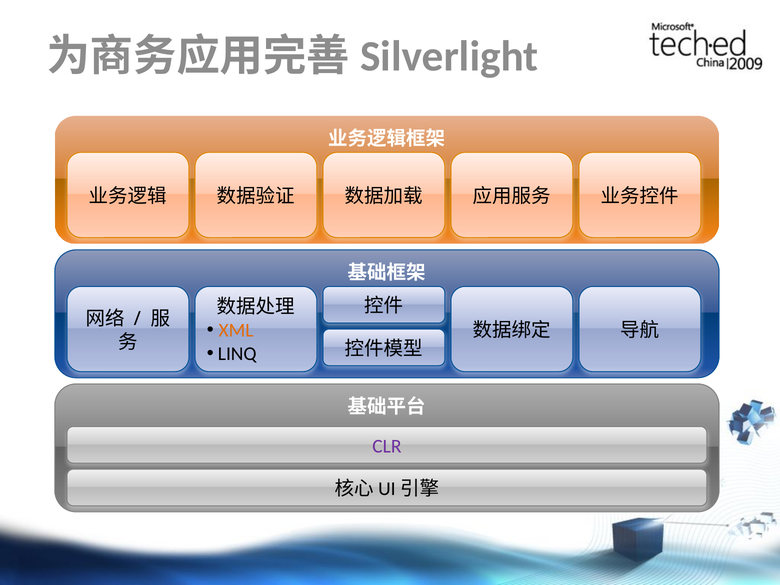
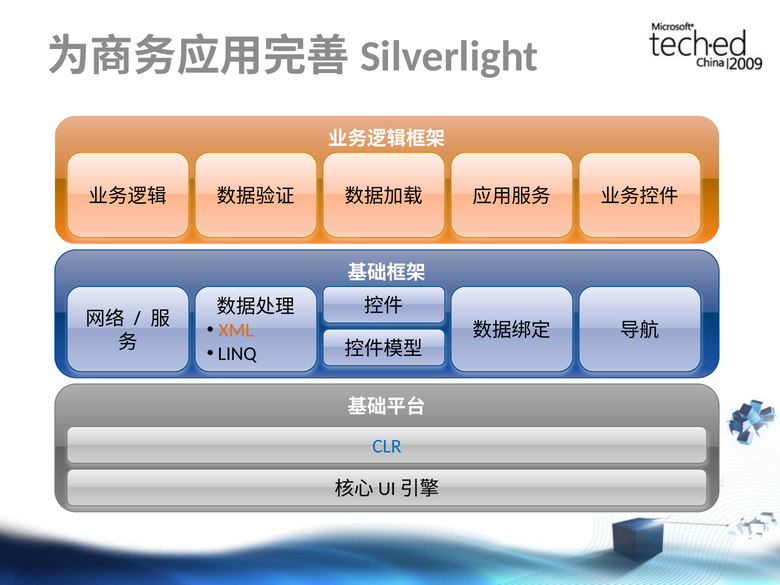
CLR colour: purple -> blue
